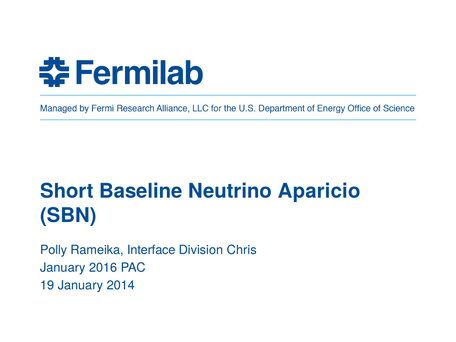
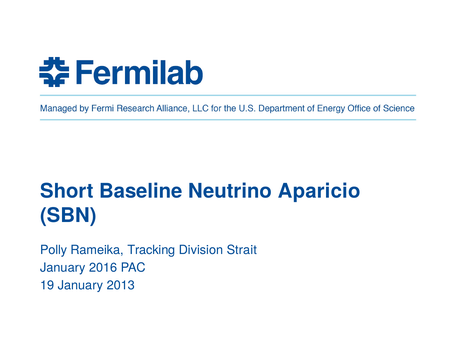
Interface: Interface -> Tracking
Chris: Chris -> Strait
2014: 2014 -> 2013
